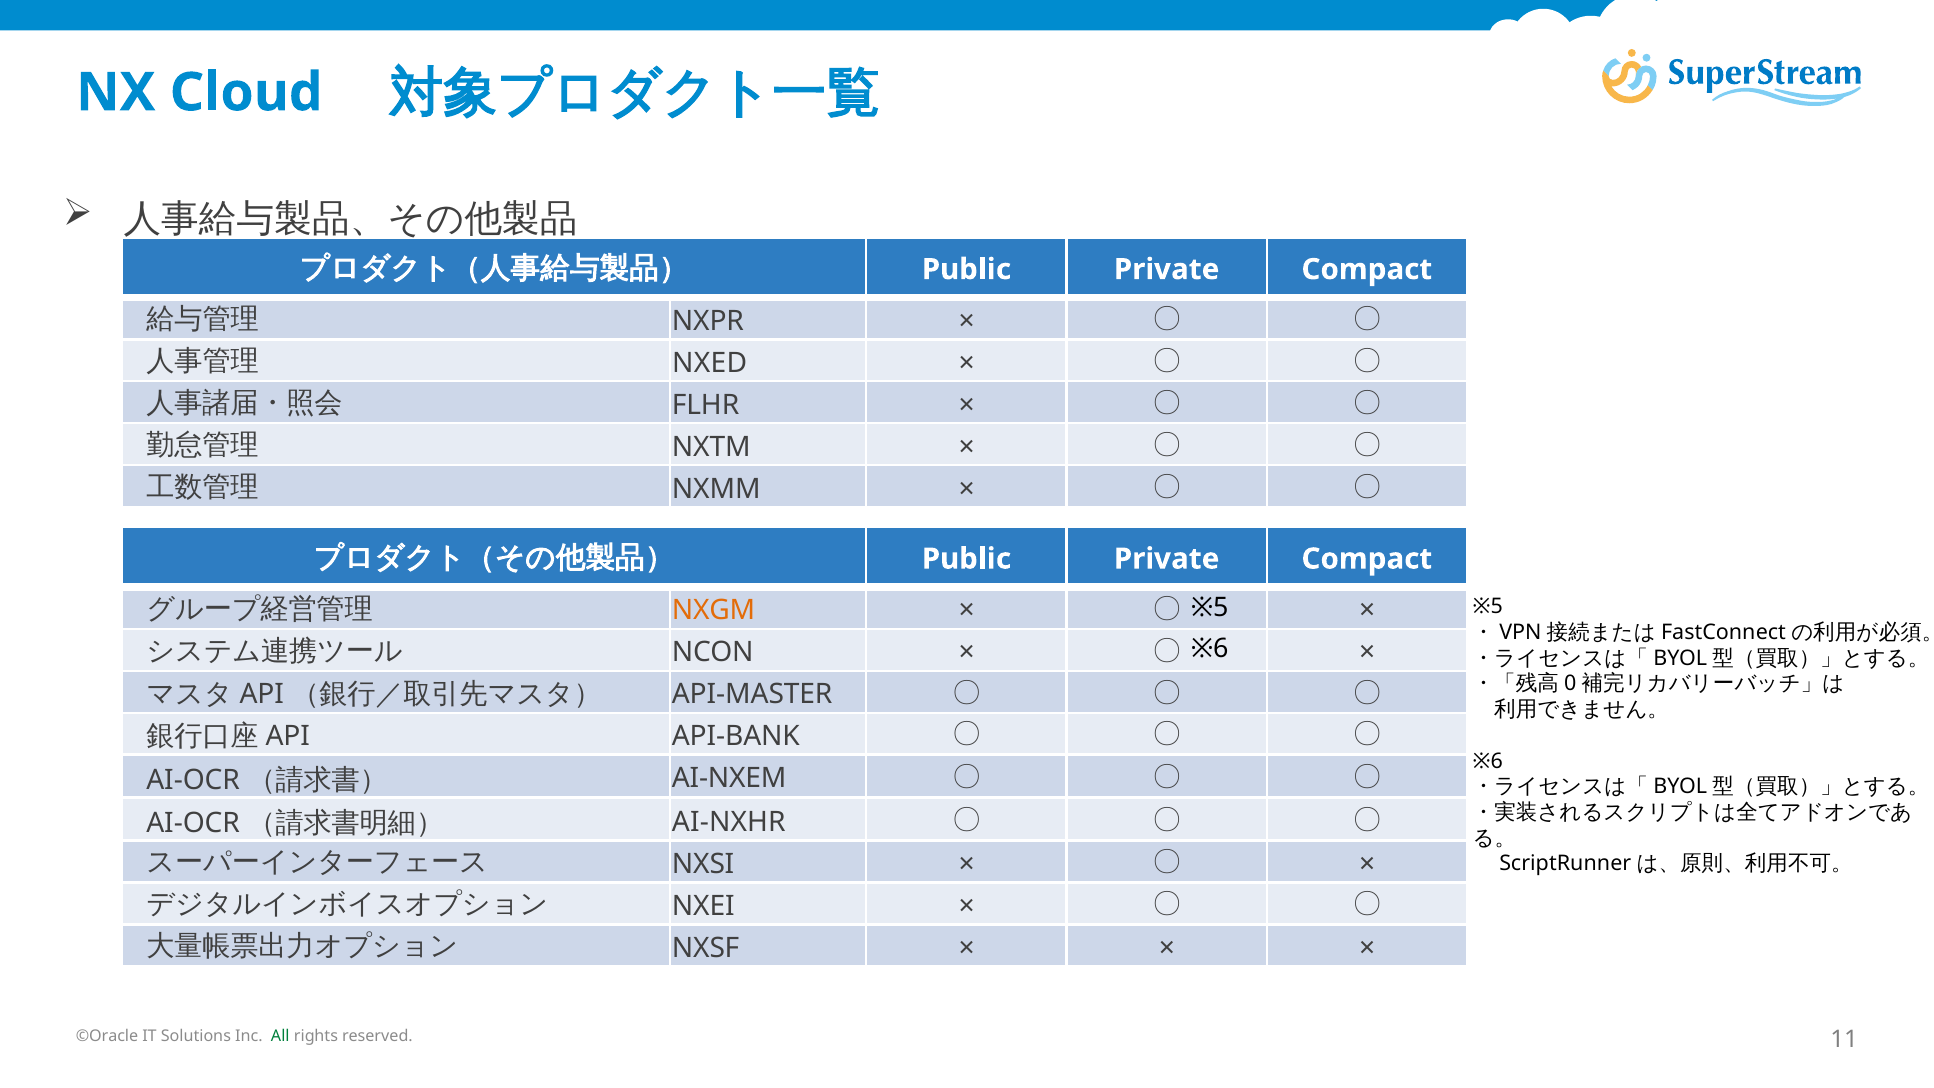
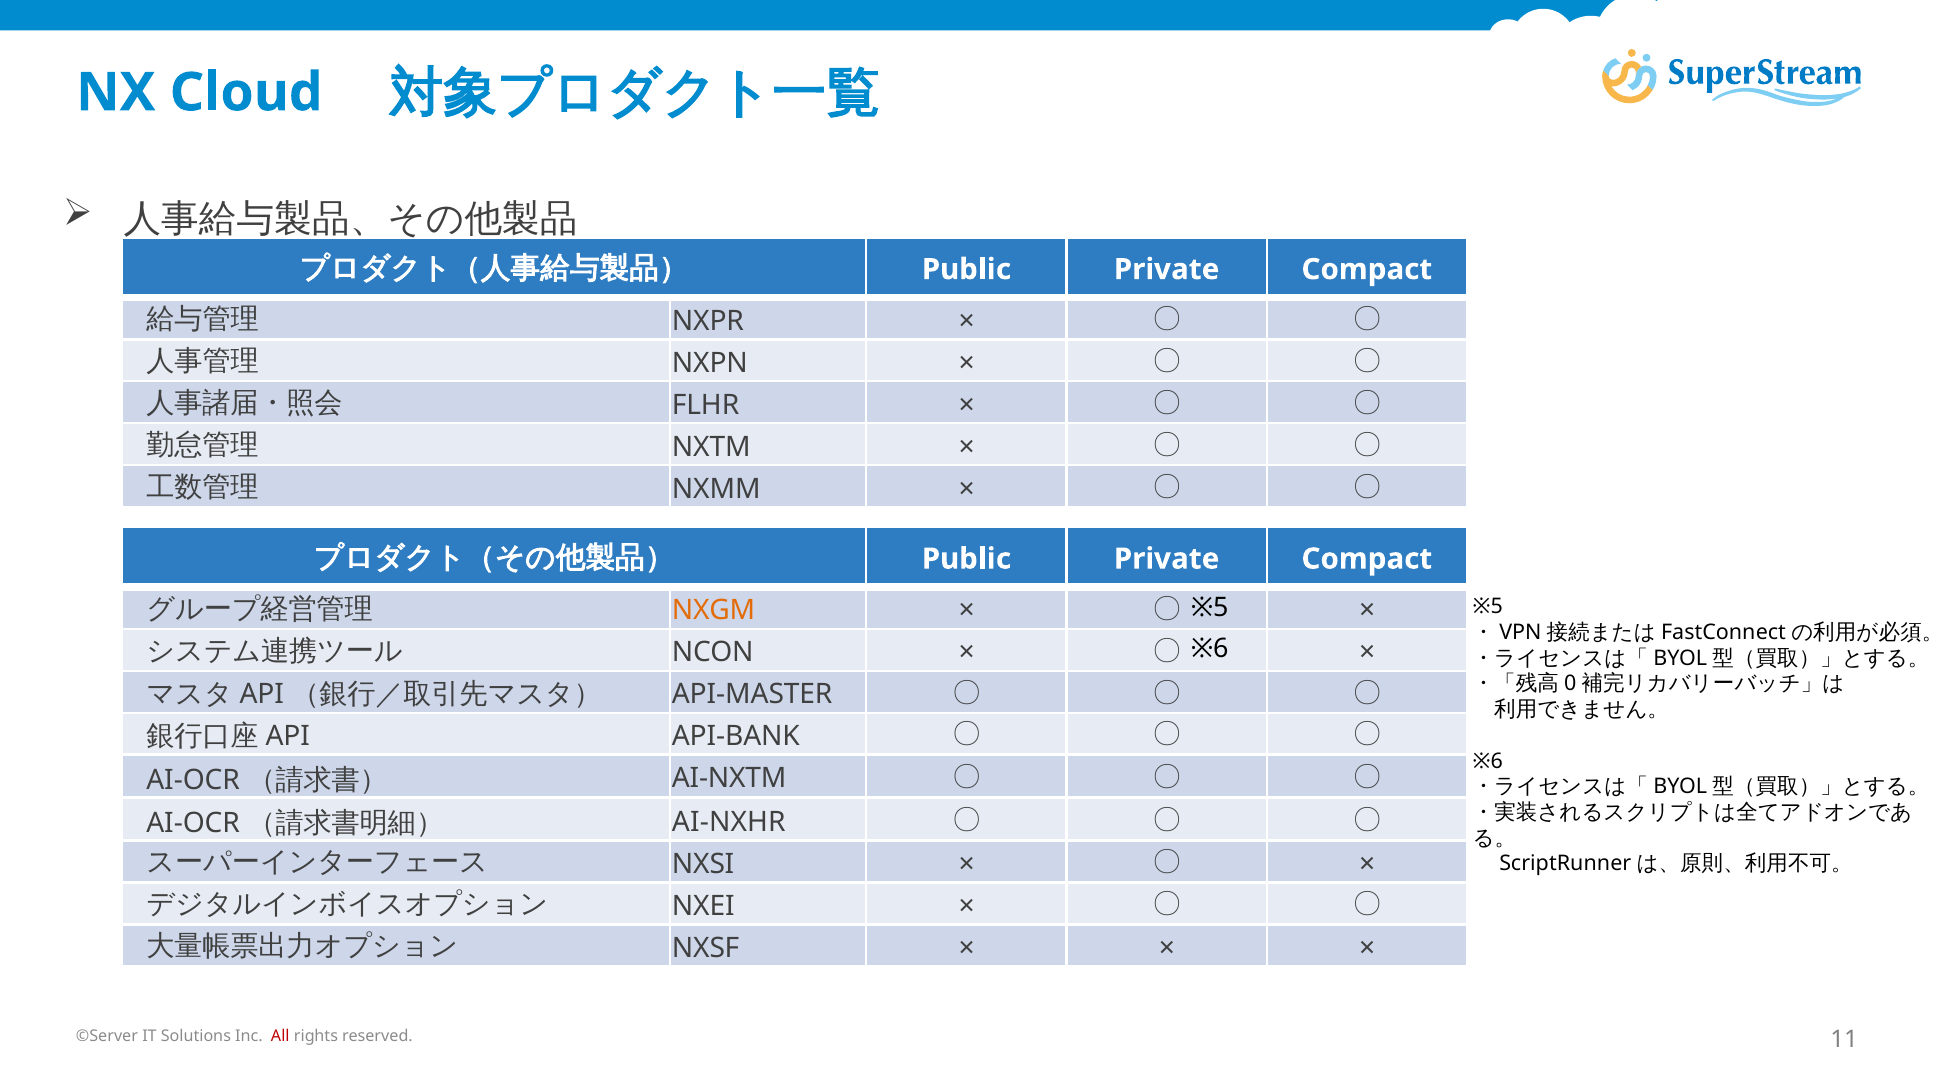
NXED: NXED -> NXPN
AI-NXEM: AI-NXEM -> AI-NXTM
©Oracle: ©Oracle -> ©Server
All colour: green -> red
